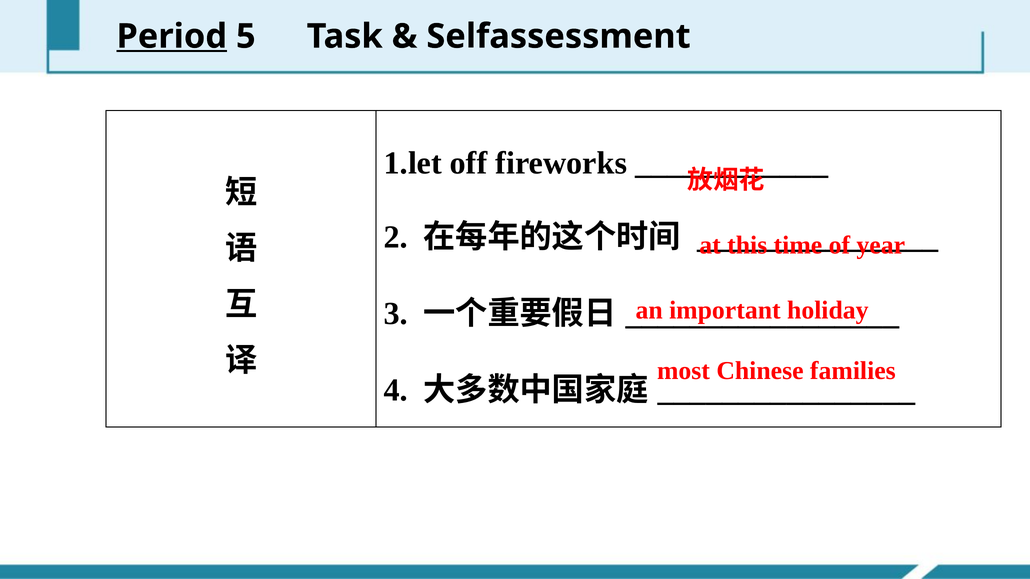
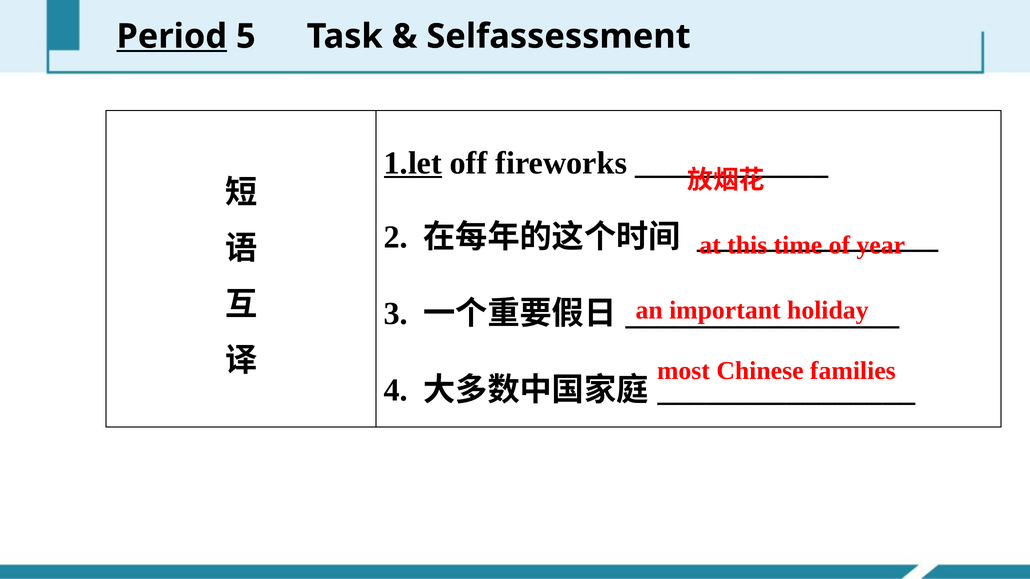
1.let underline: none -> present
